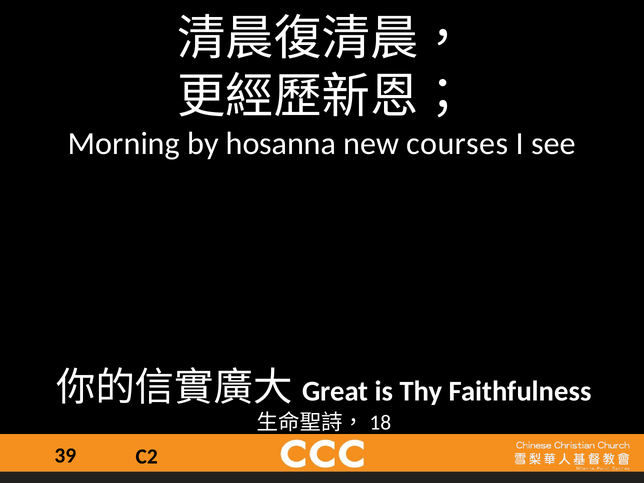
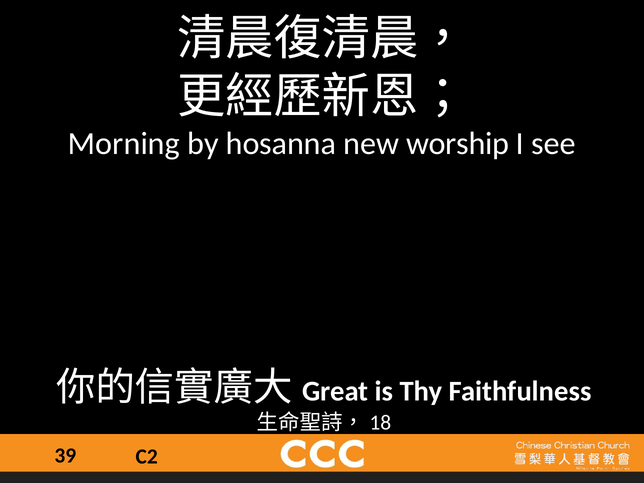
courses: courses -> worship
